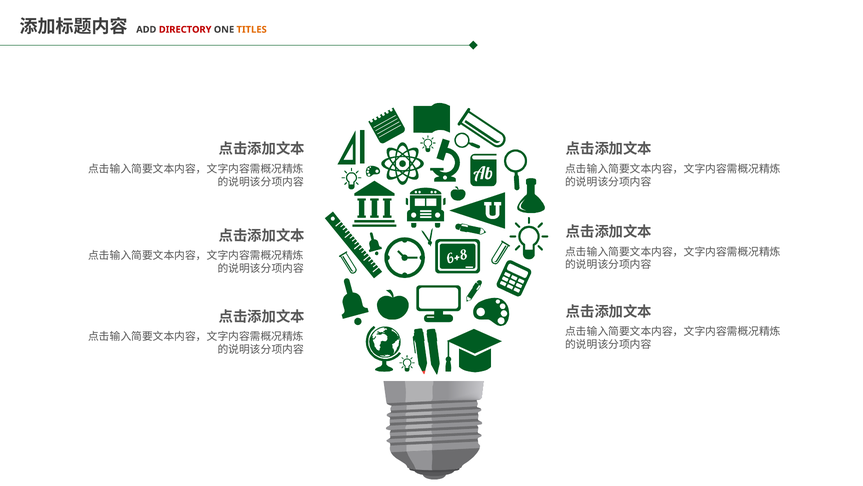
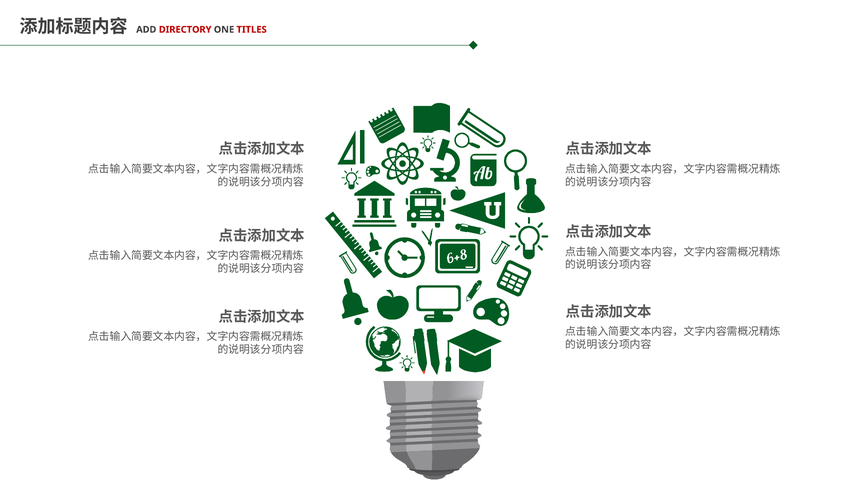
TITLES colour: orange -> red
